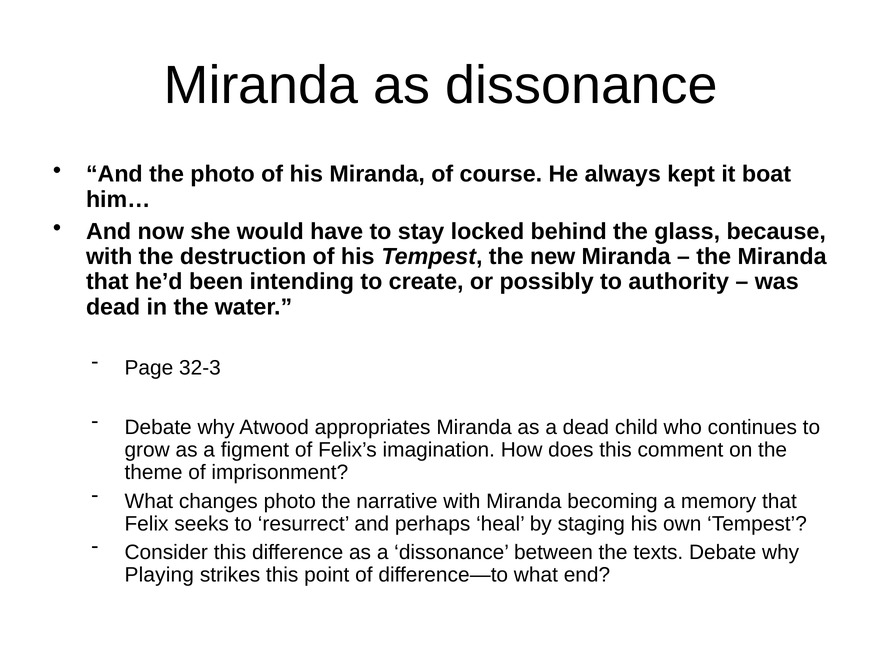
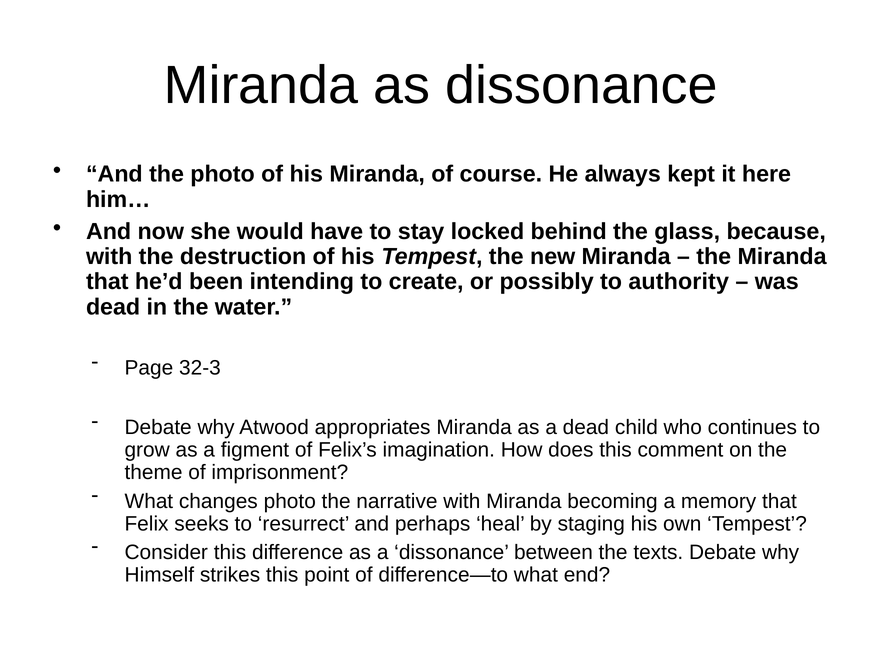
boat: boat -> here
Playing: Playing -> Himself
